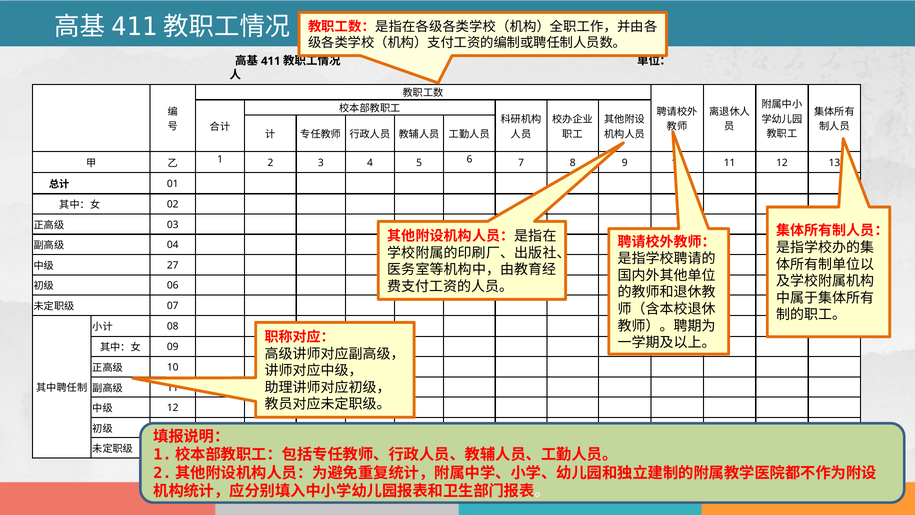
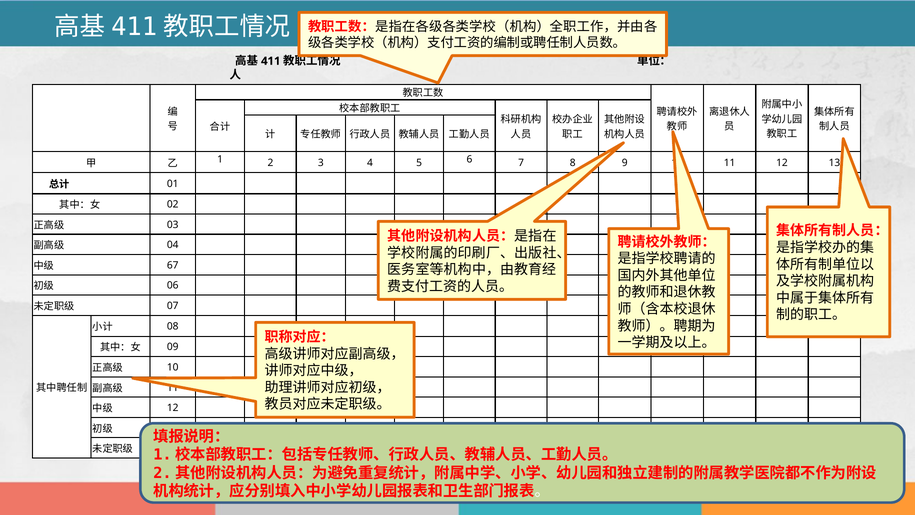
27: 27 -> 67
